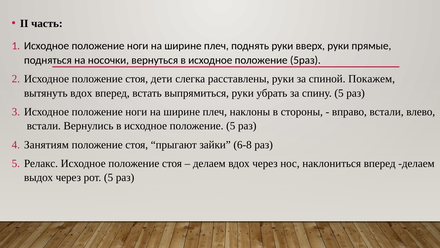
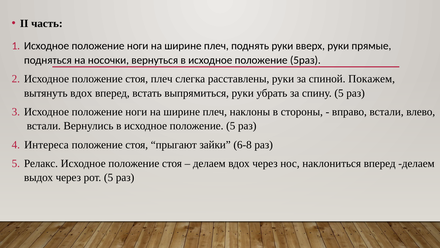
стоя дети: дети -> плеч
Занятиям: Занятиям -> Интереса
